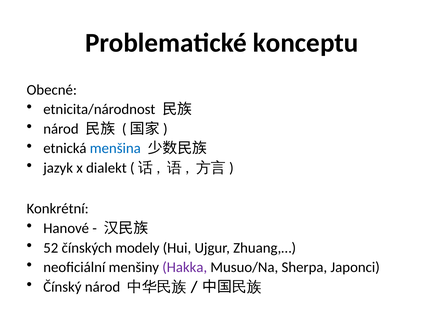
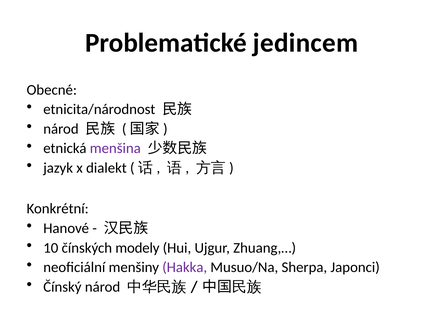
konceptu: konceptu -> jedincem
menšina colour: blue -> purple
52: 52 -> 10
